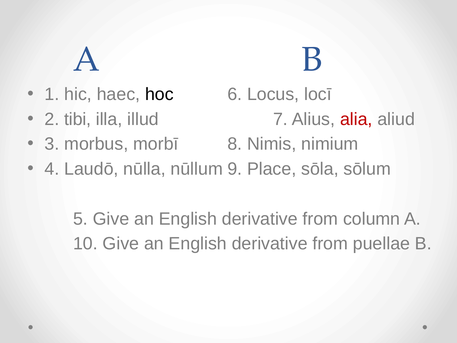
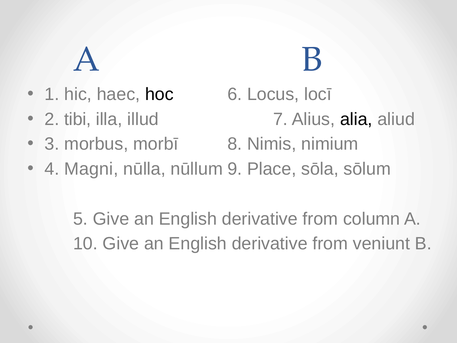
alia colour: red -> black
Laudō: Laudō -> Magni
puellae: puellae -> veniunt
